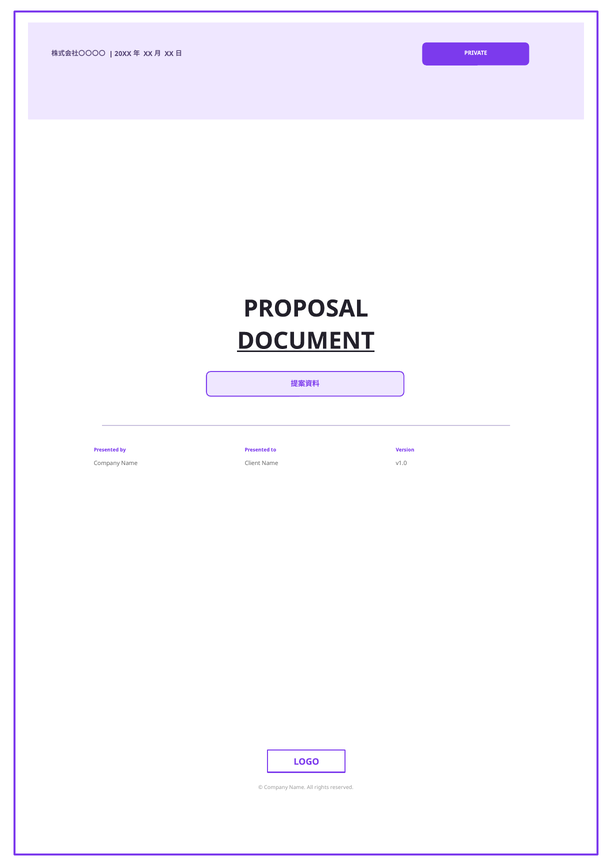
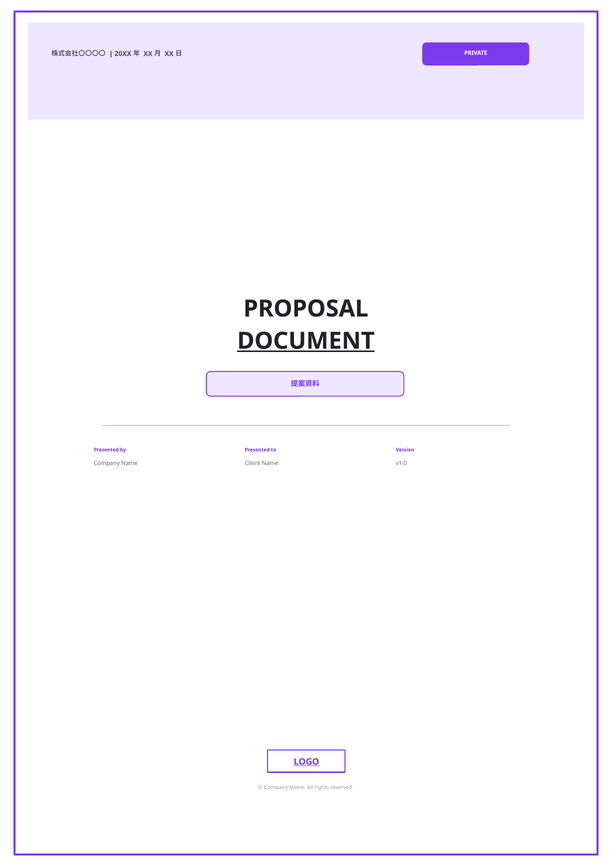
LOGO underline: none -> present
